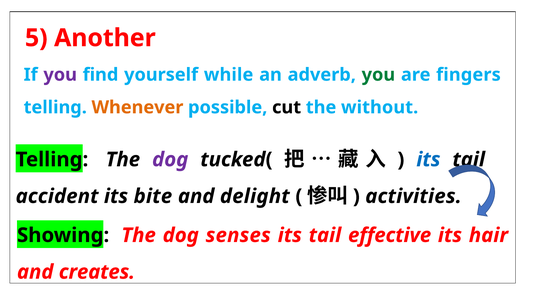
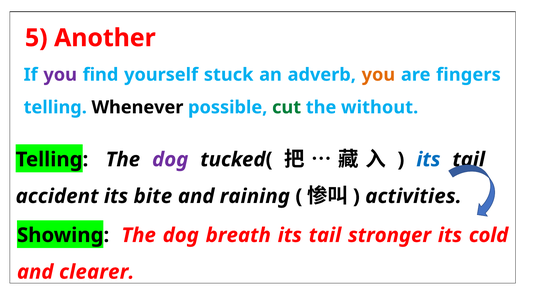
while: while -> stuck
you at (378, 75) colour: green -> orange
Whenever colour: orange -> black
cut colour: black -> green
delight: delight -> raining
senses: senses -> breath
effective: effective -> stronger
hair: hair -> cold
creates: creates -> clearer
